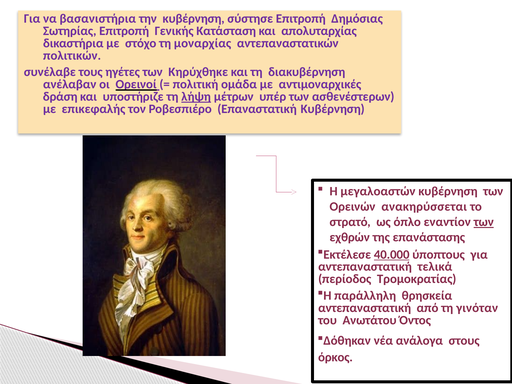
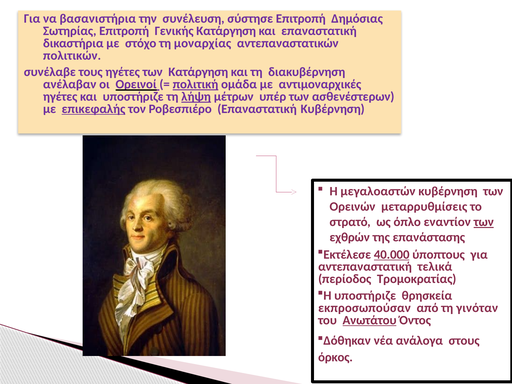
την κυβέρνηση: κυβέρνηση -> συνέλευση
Γενικής Κατάσταση: Κατάσταση -> Κατάργηση
και απολυταρχίας: απολυταρχίας -> επαναστατική
των Κηρύχθηκε: Κηρύχθηκε -> Κατάργηση
πολιτική underline: none -> present
δράση at (60, 97): δράση -> ηγέτες
επικεφαλής underline: none -> present
ανακηρύσσεται: ανακηρύσσεται -> μεταρρυθμίσεις
Η παράλληλη: παράλληλη -> υποστήριζε
αντεπαναστατική at (365, 308): αντεπαναστατική -> εκπροσωπούσαν
Ανωτάτου underline: none -> present
